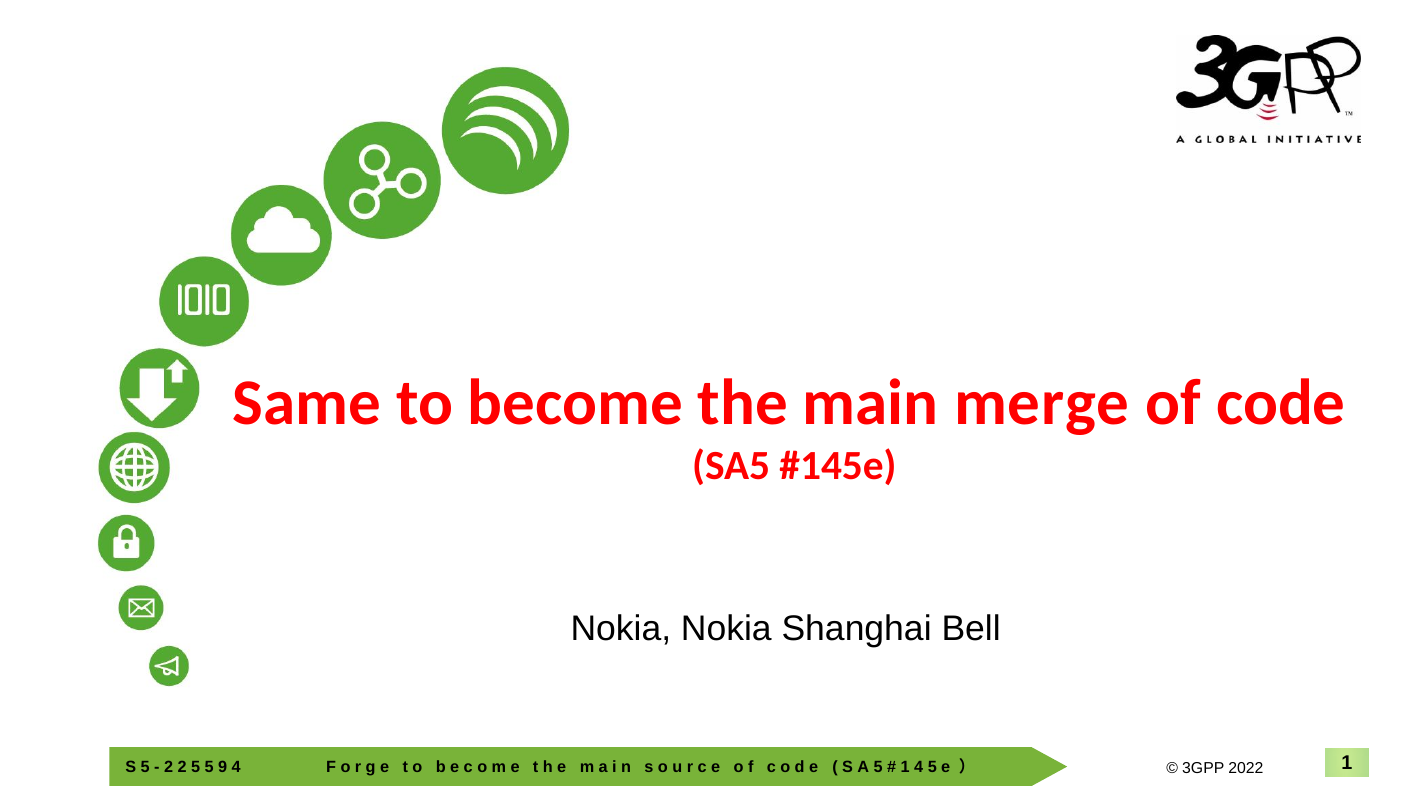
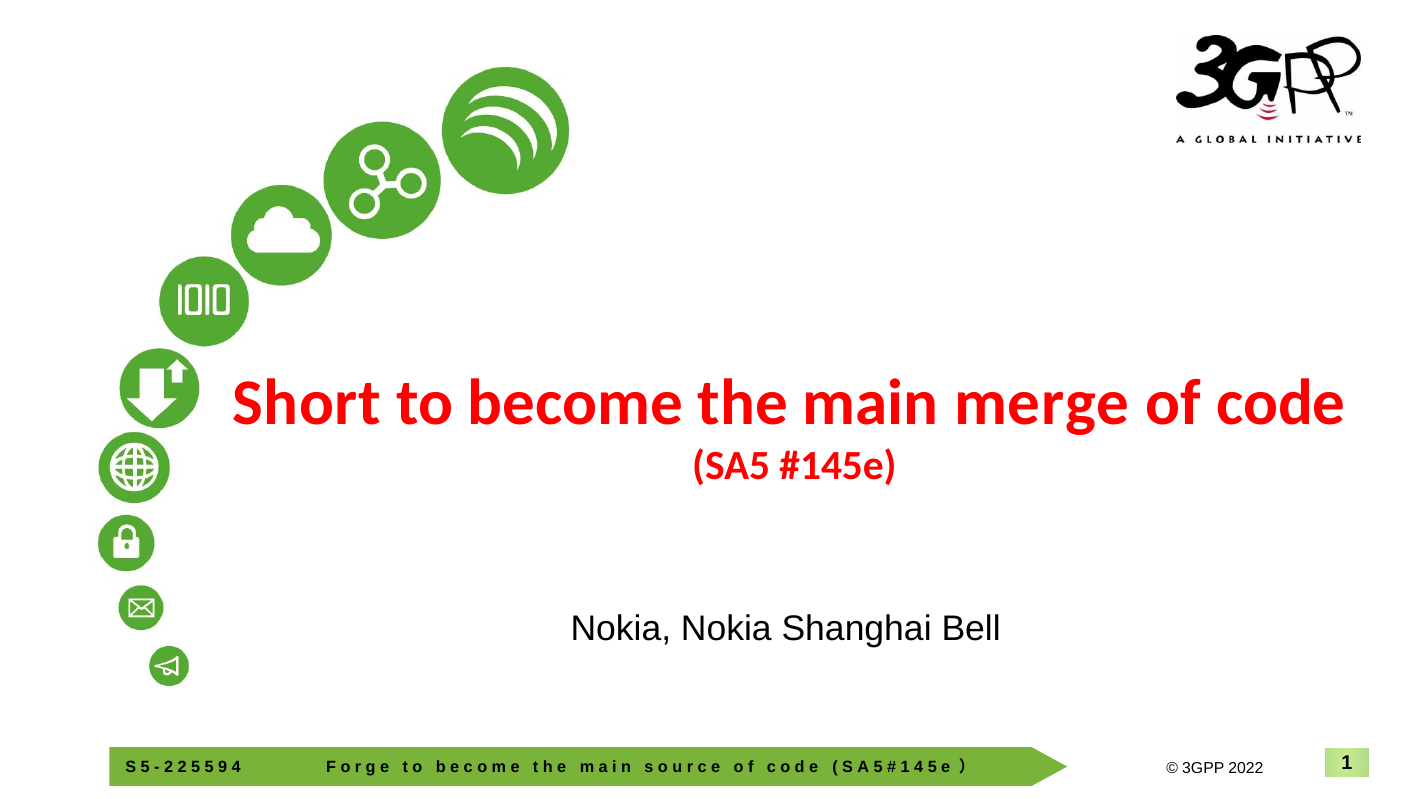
Same: Same -> Short
